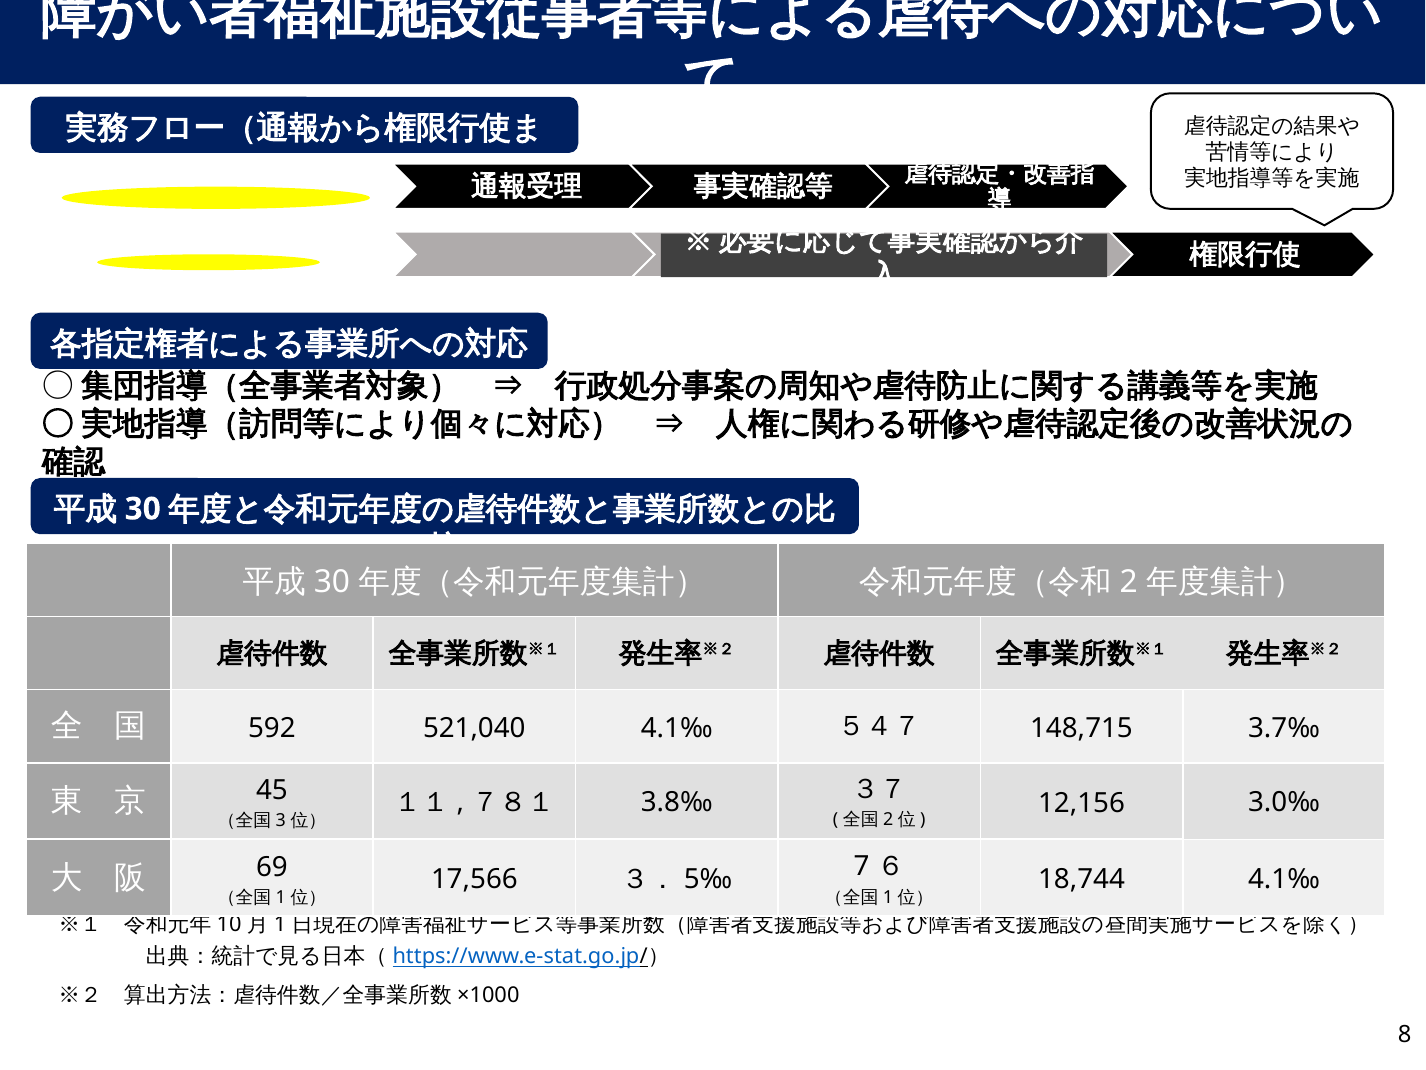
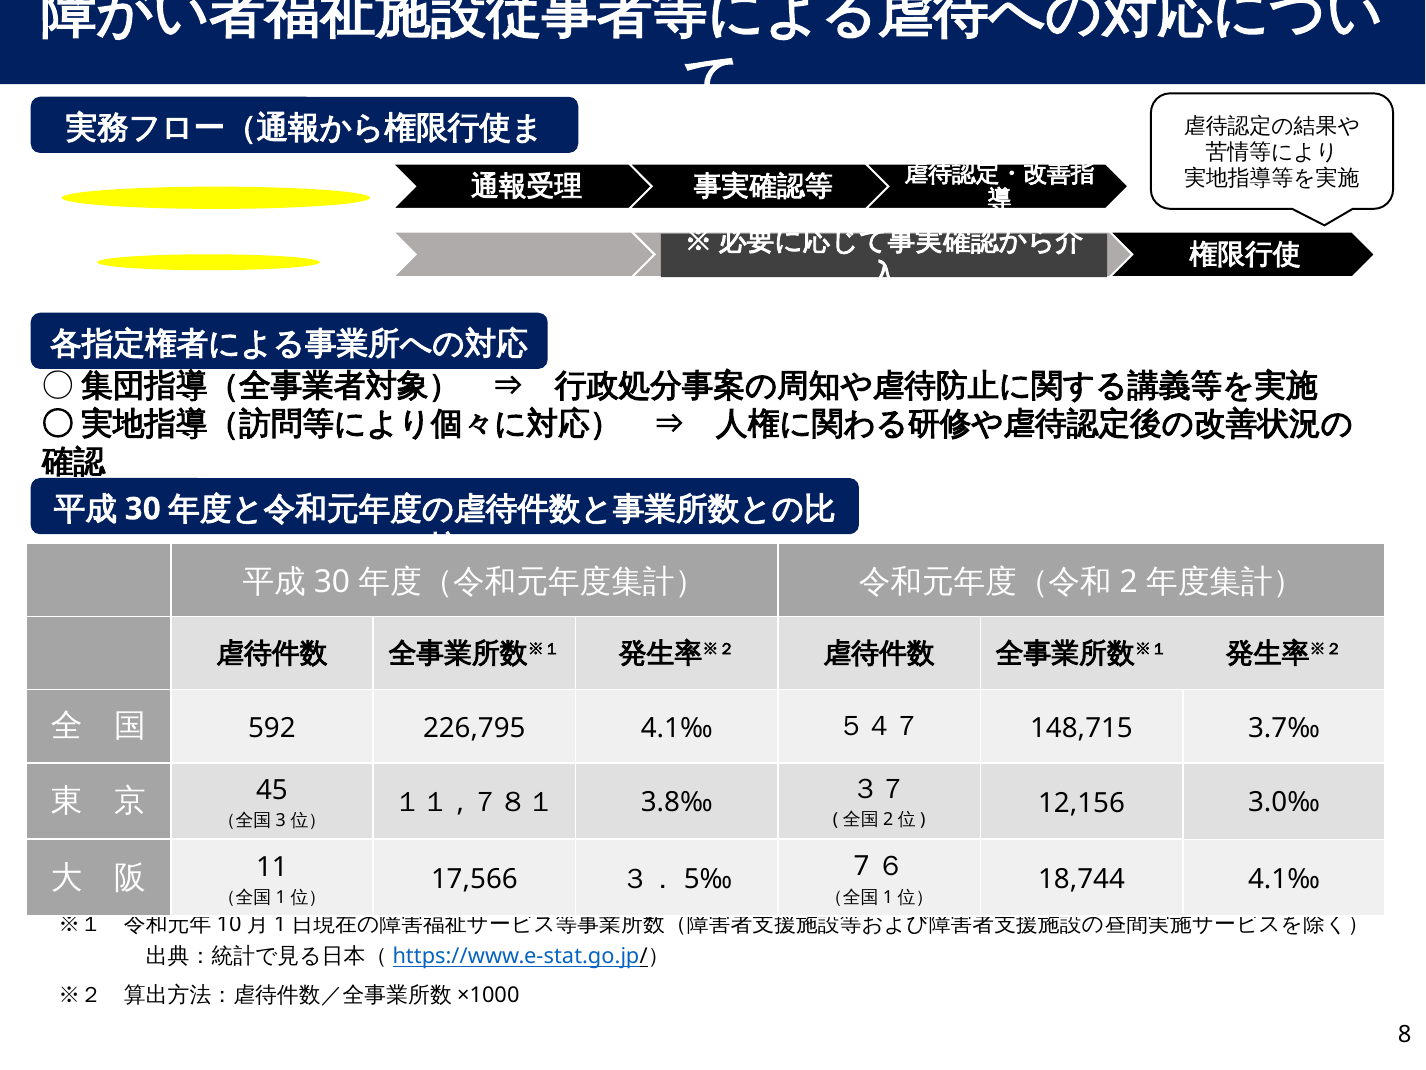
521,040: 521,040 -> 226,795
69: 69 -> 11
